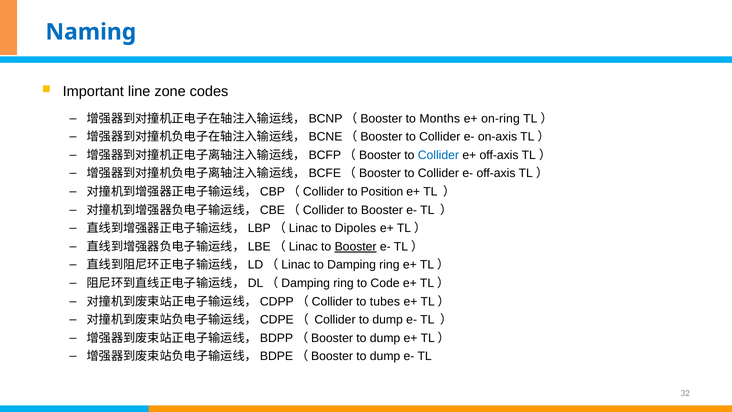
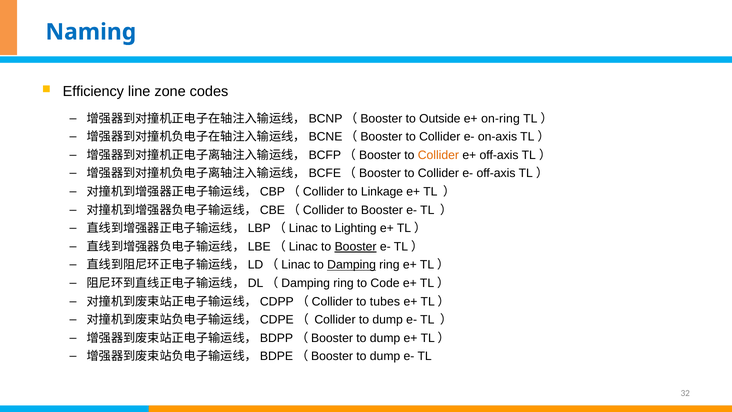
Important: Important -> Efficiency
Months: Months -> Outside
Collider at (438, 155) colour: blue -> orange
Position: Position -> Linkage
Dipoles: Dipoles -> Lighting
Damping underline: none -> present
